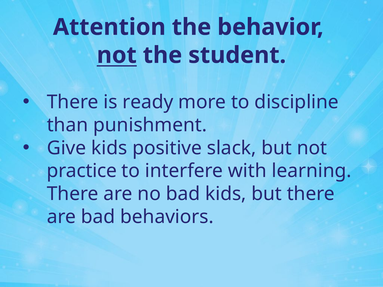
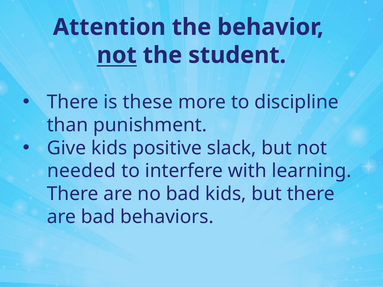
ready: ready -> these
practice: practice -> needed
